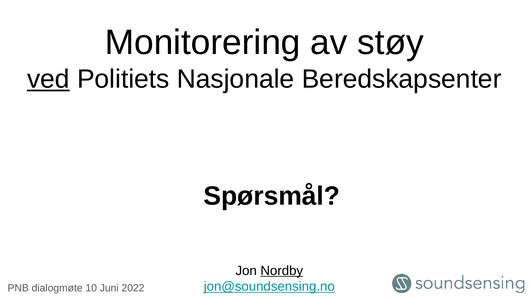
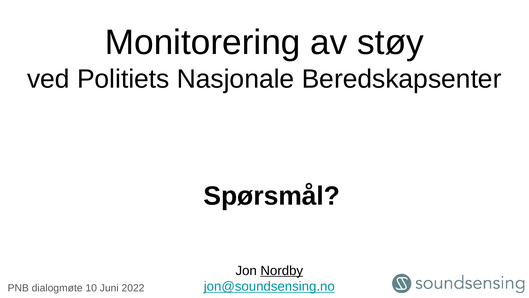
ved underline: present -> none
